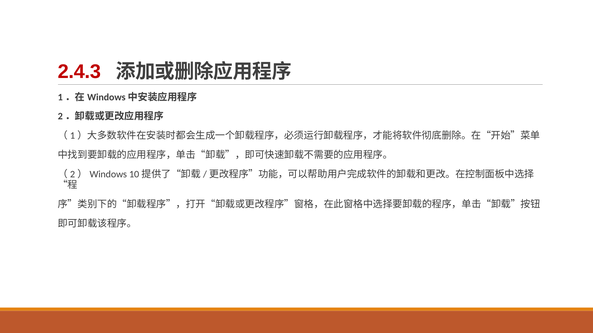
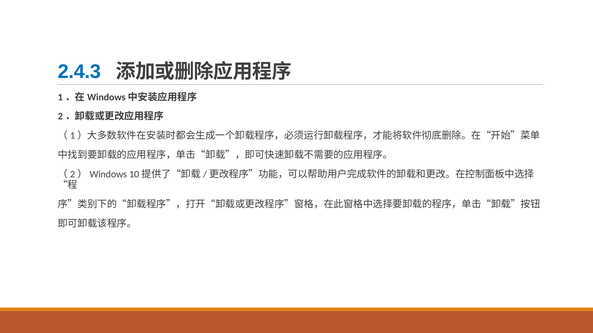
2.4.3 colour: red -> blue
